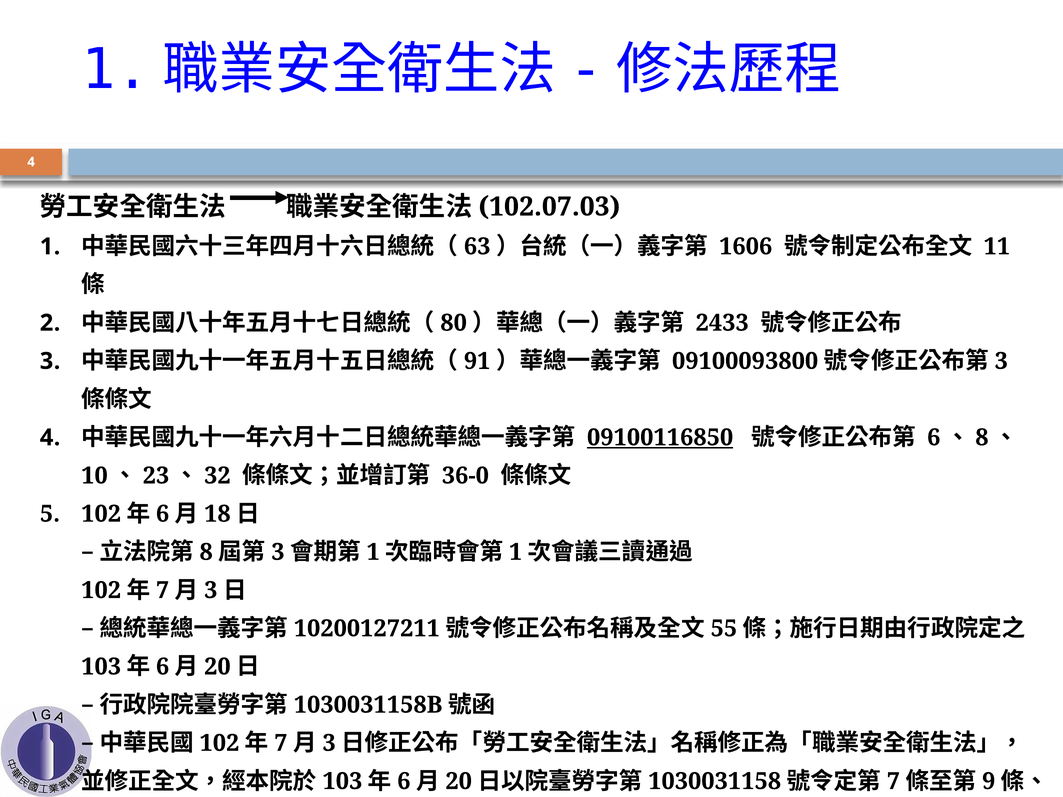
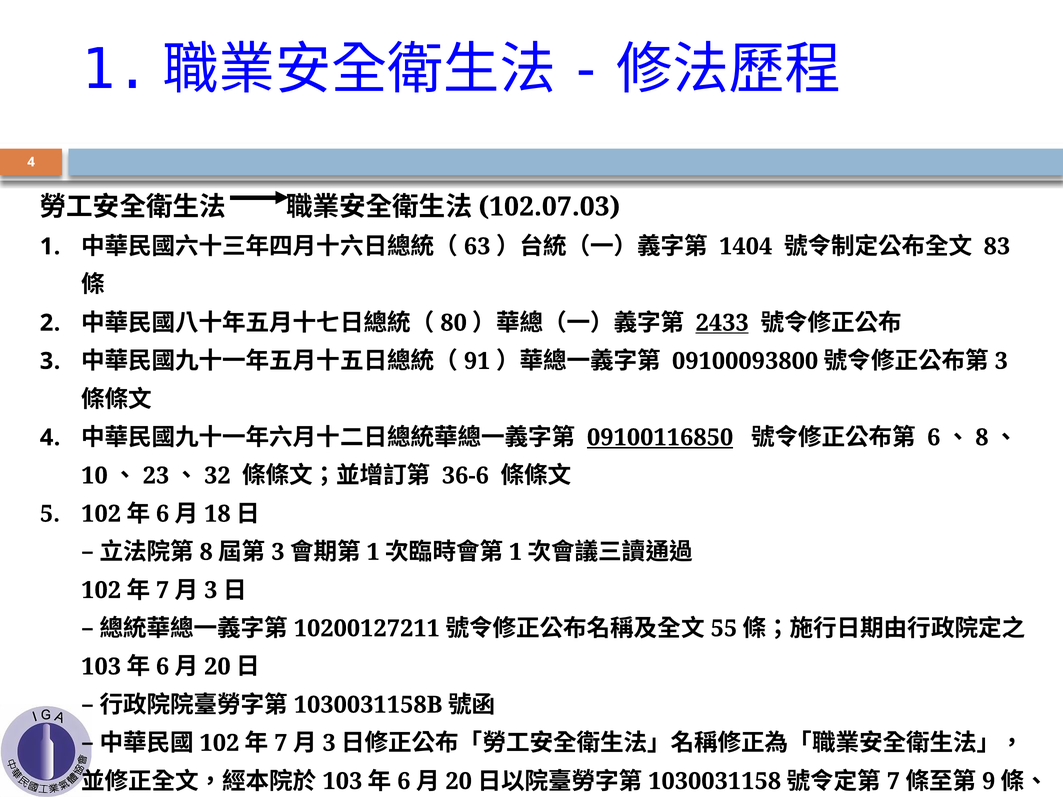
1606: 1606 -> 1404
11: 11 -> 83
2433 underline: none -> present
36-0: 36-0 -> 36-6
